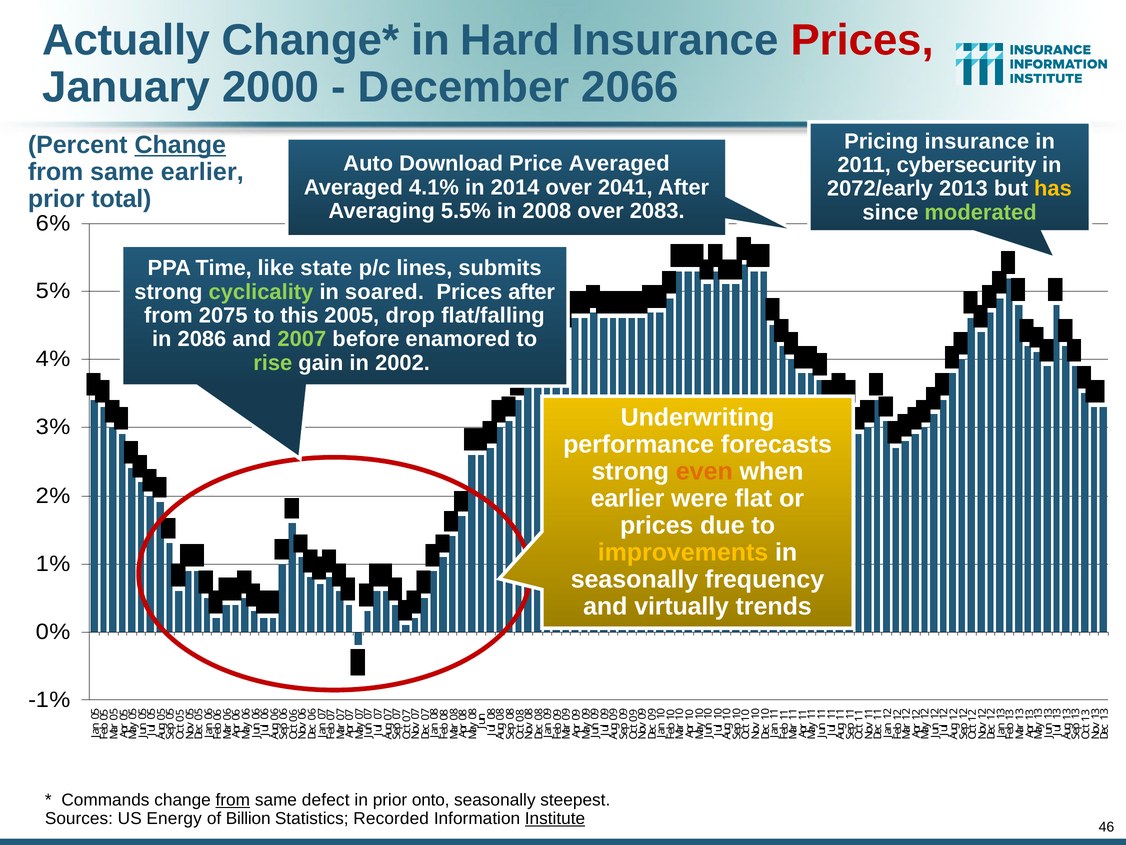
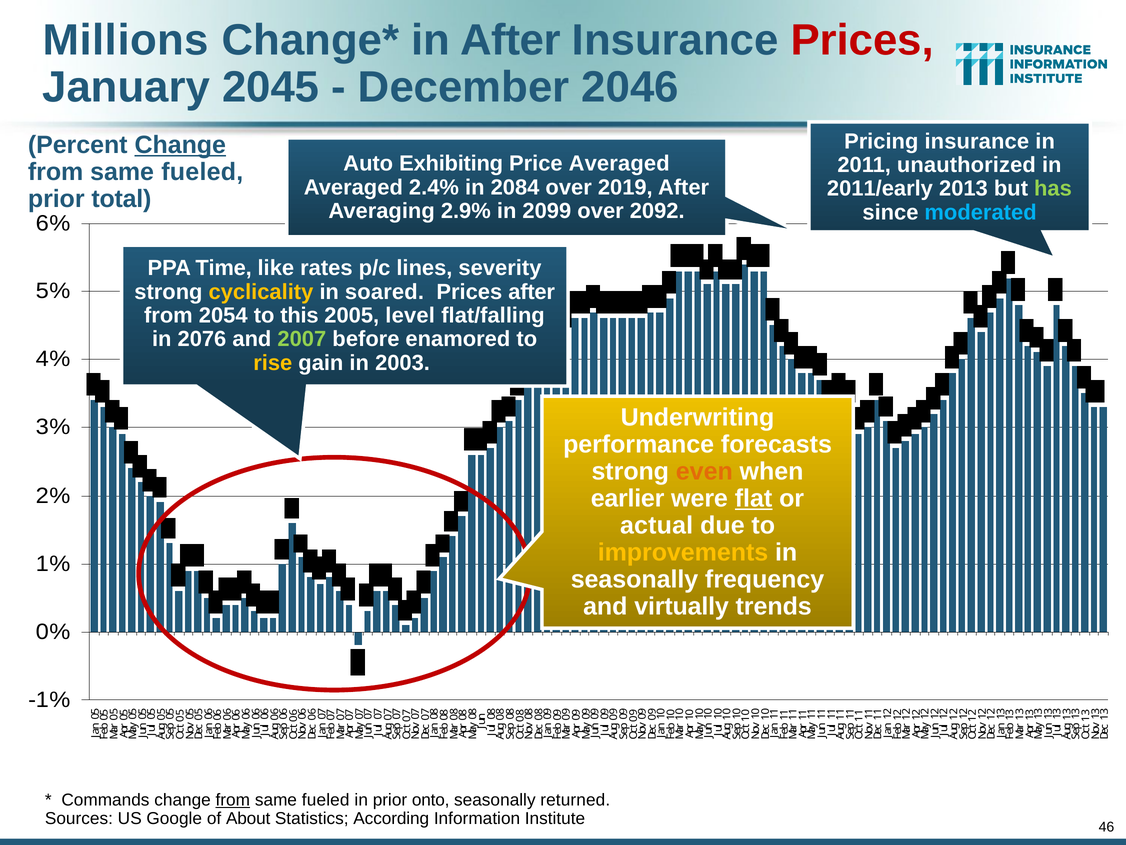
Actually: Actually -> Millions
in Hard: Hard -> After
2000: 2000 -> 2045
2066: 2066 -> 2046
Download: Download -> Exhibiting
cybersecurity: cybersecurity -> unauthorized
earlier at (202, 172): earlier -> fueled
4.1%: 4.1% -> 2.4%
2014: 2014 -> 2084
2041: 2041 -> 2019
2072/early: 2072/early -> 2011/early
has colour: yellow -> light green
5.5%: 5.5% -> 2.9%
2008: 2008 -> 2099
2083: 2083 -> 2092
moderated colour: light green -> light blue
state: state -> rates
submits: submits -> severity
cyclicality colour: light green -> yellow
2075: 2075 -> 2054
drop: drop -> level
2086: 2086 -> 2076
rise colour: light green -> yellow
2002: 2002 -> 2003
flat underline: none -> present
prices at (657, 525): prices -> actual
defect at (326, 800): defect -> fueled
steepest: steepest -> returned
Energy: Energy -> Google
Billion: Billion -> About
Recorded: Recorded -> According
Institute underline: present -> none
